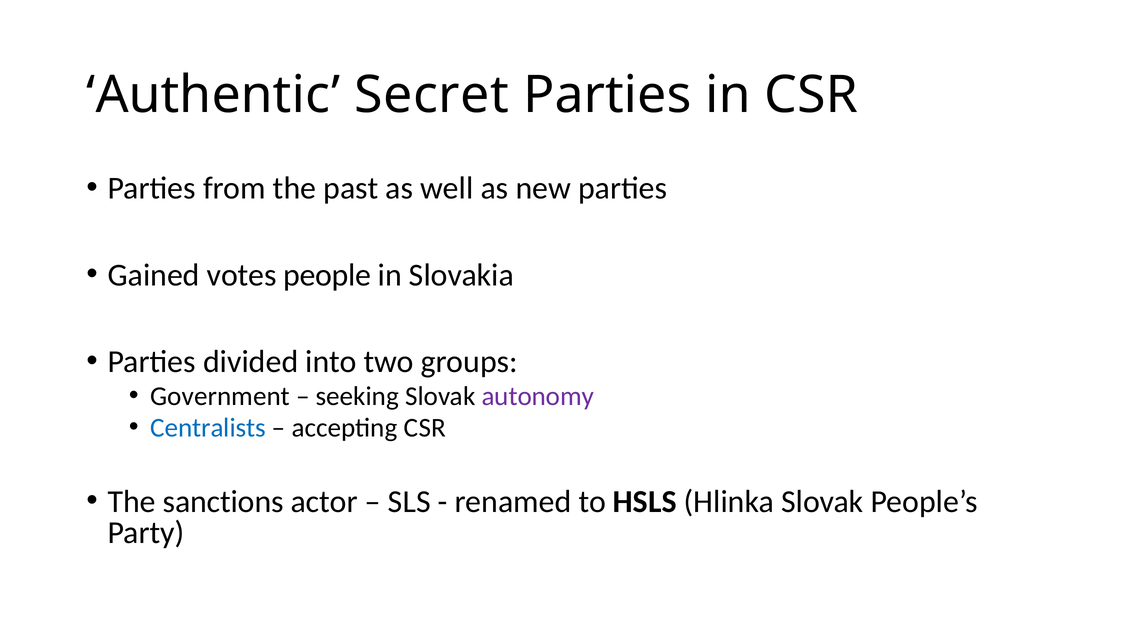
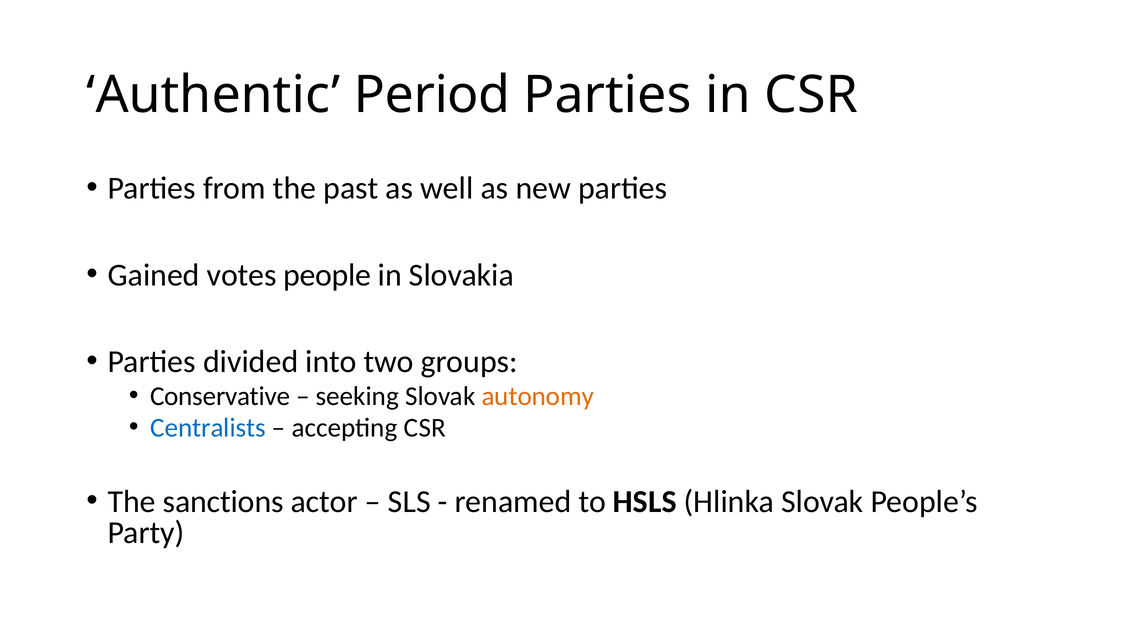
Secret: Secret -> Period
Government: Government -> Conservative
autonomy colour: purple -> orange
